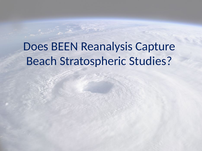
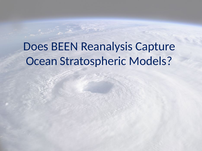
Beach: Beach -> Ocean
Studies: Studies -> Models
